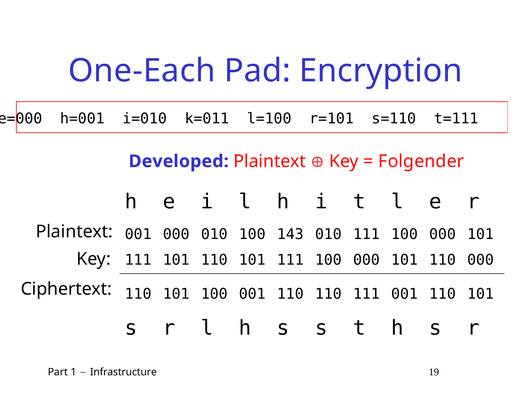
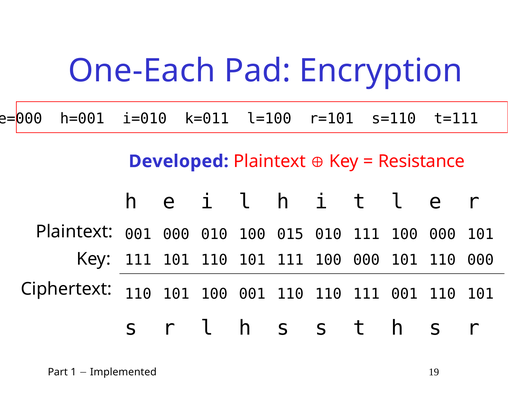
Folgender: Folgender -> Resistance
143: 143 -> 015
Infrastructure: Infrastructure -> Implemented
